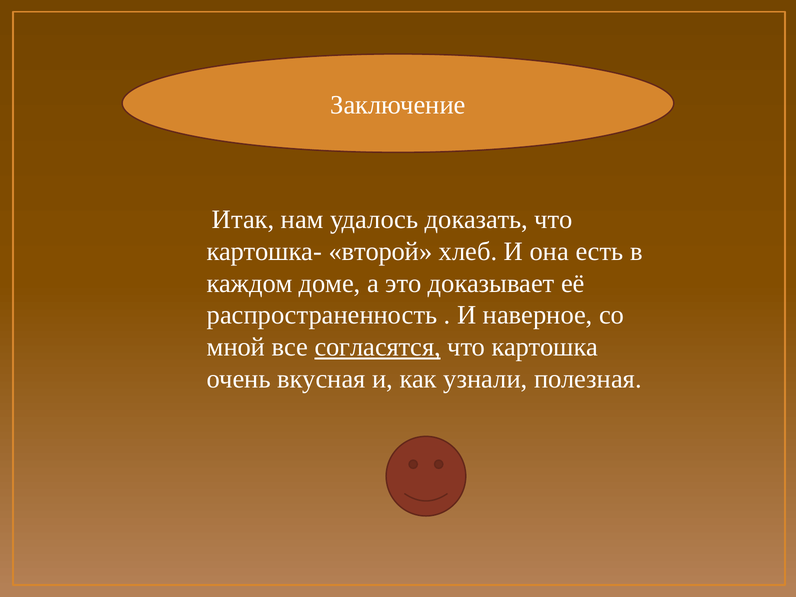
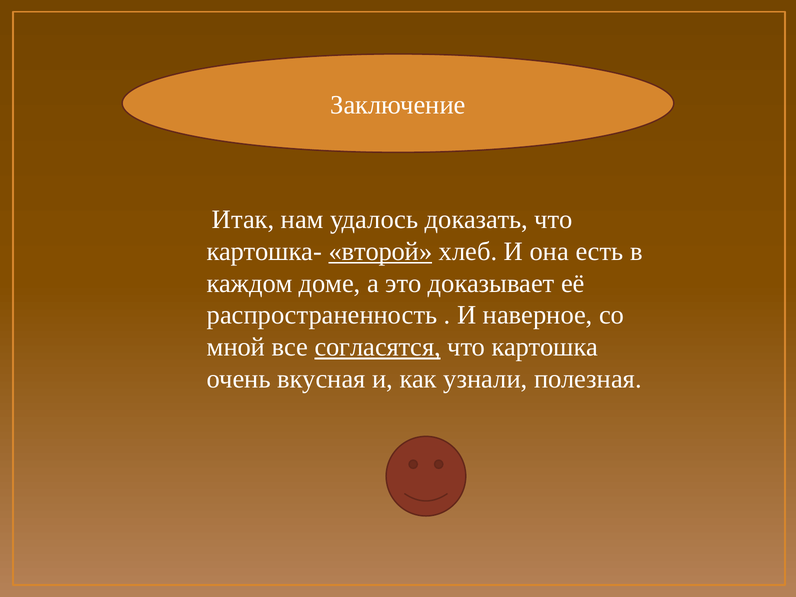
второй underline: none -> present
